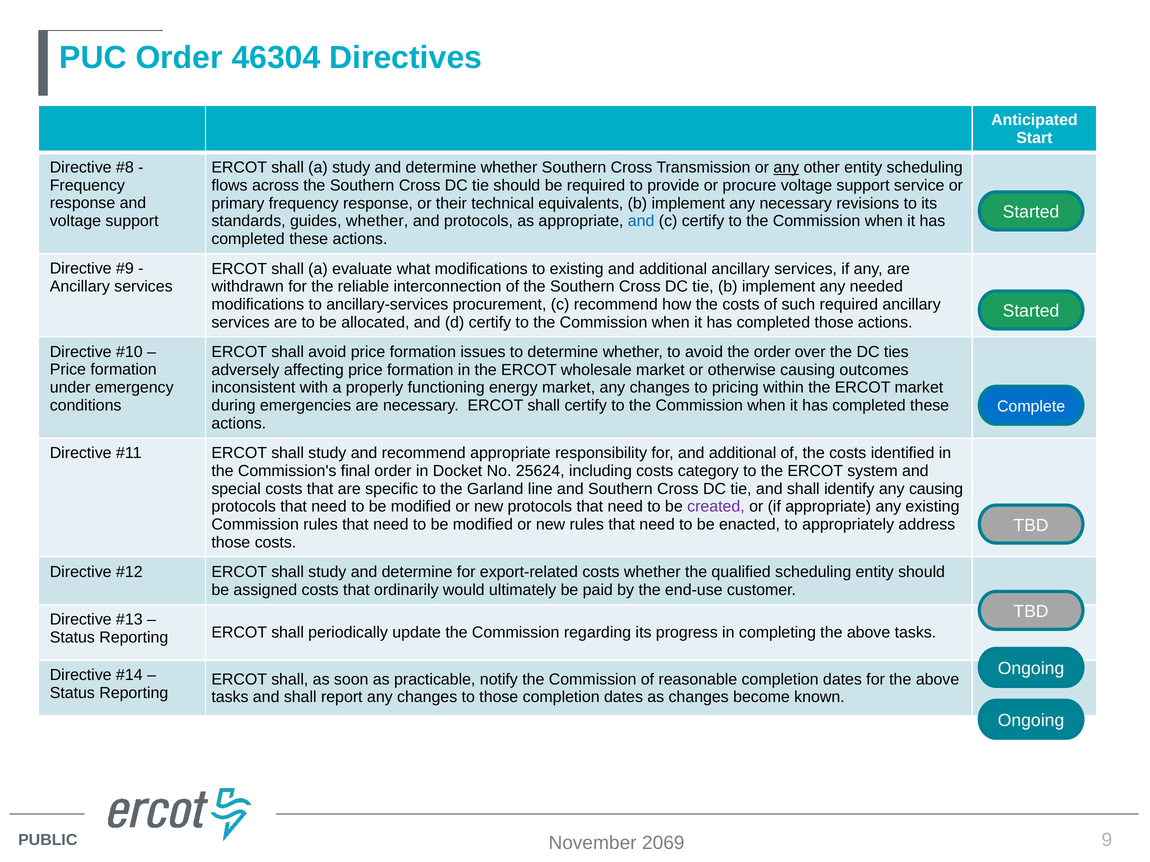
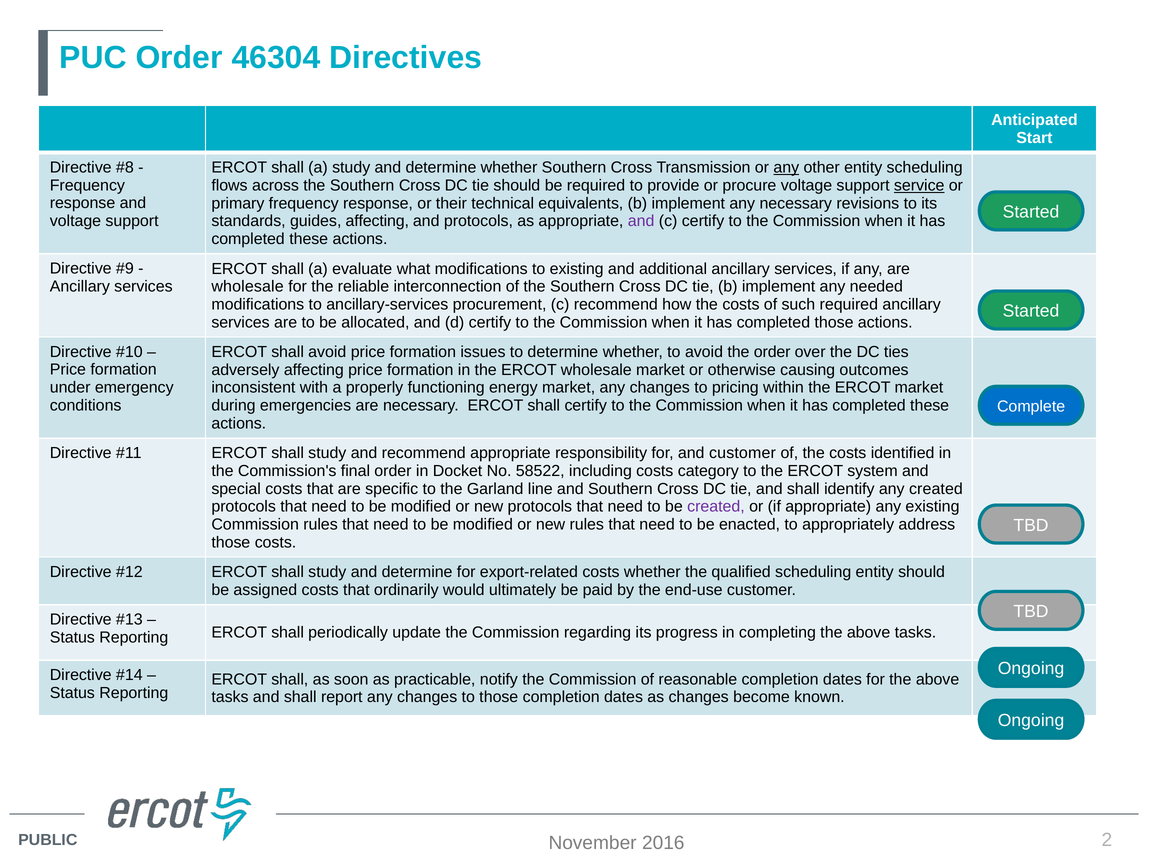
service underline: none -> present
guides whether: whether -> affecting
and at (641, 221) colour: blue -> purple
withdrawn at (248, 287): withdrawn -> wholesale
for and additional: additional -> customer
25624: 25624 -> 58522
any causing: causing -> created
9: 9 -> 2
2069: 2069 -> 2016
